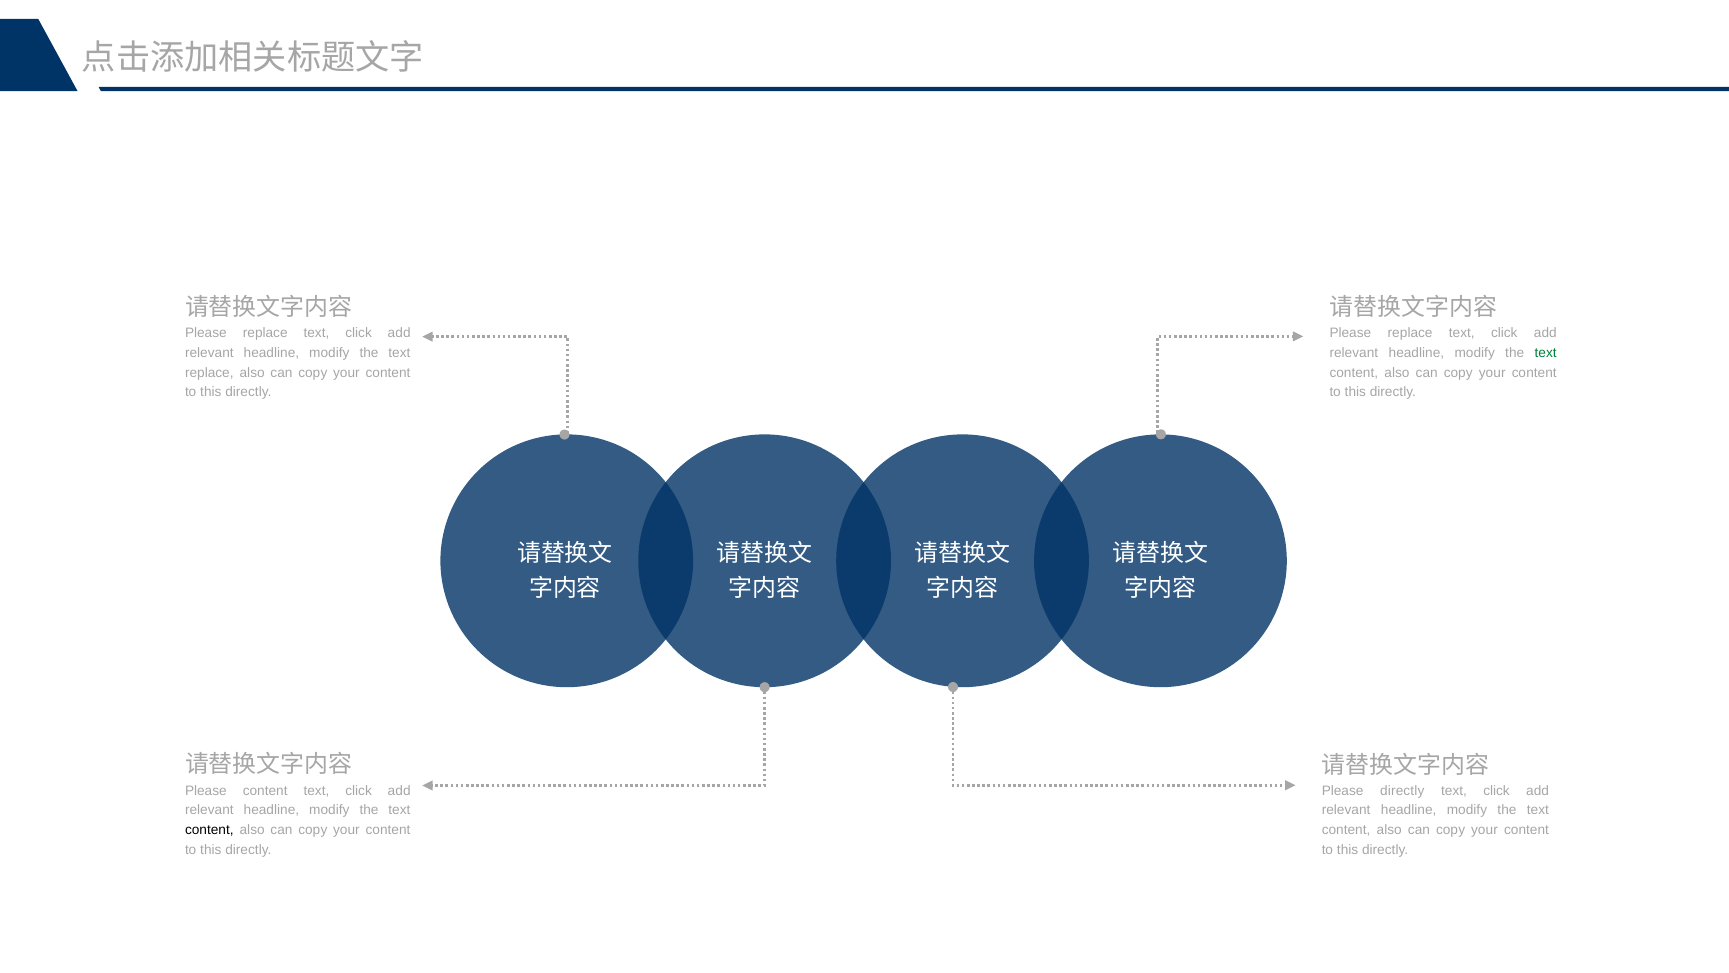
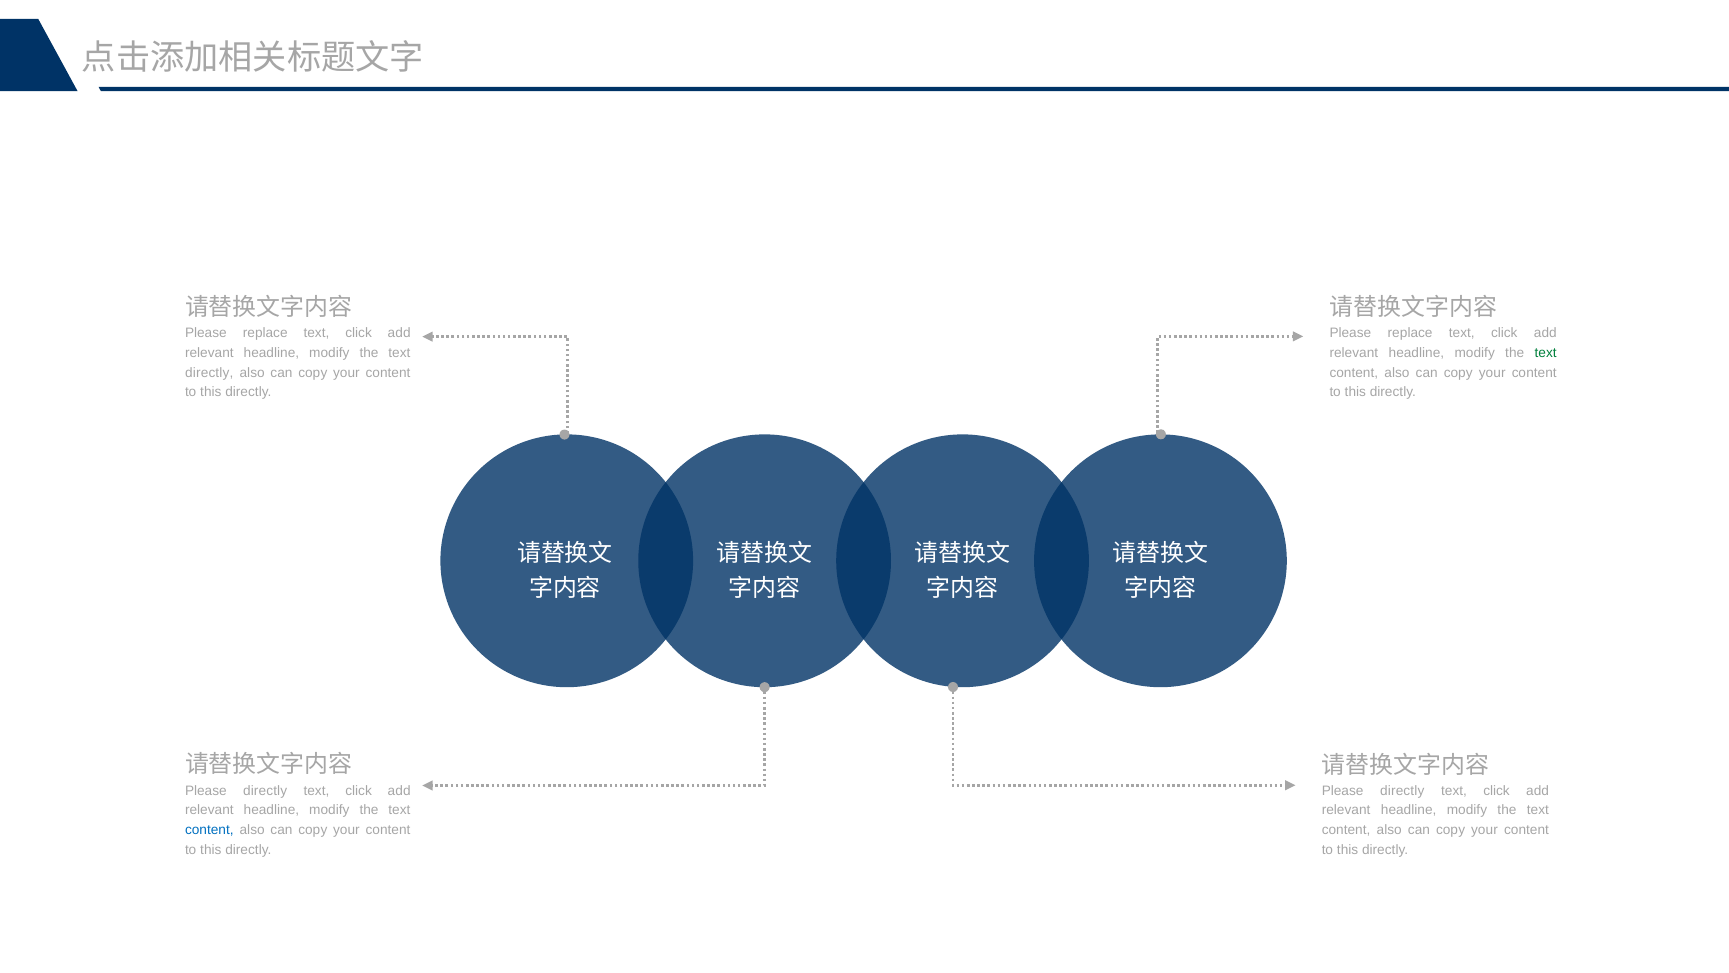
replace at (209, 372): replace -> directly
content at (265, 790): content -> directly
content at (209, 830) colour: black -> blue
